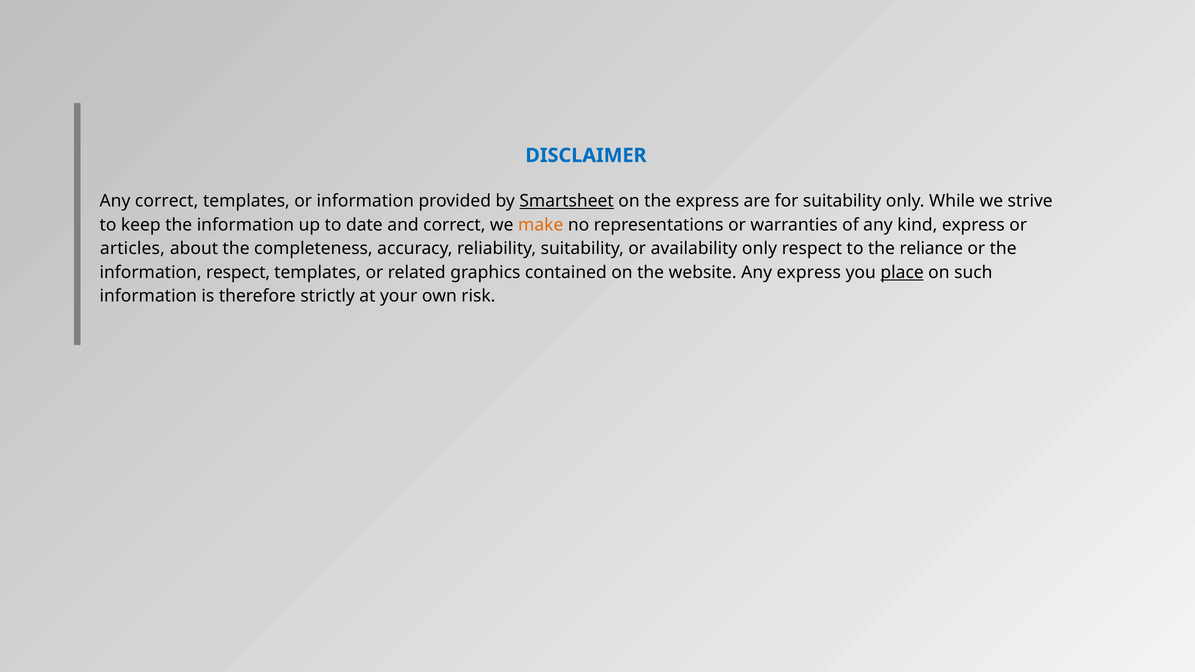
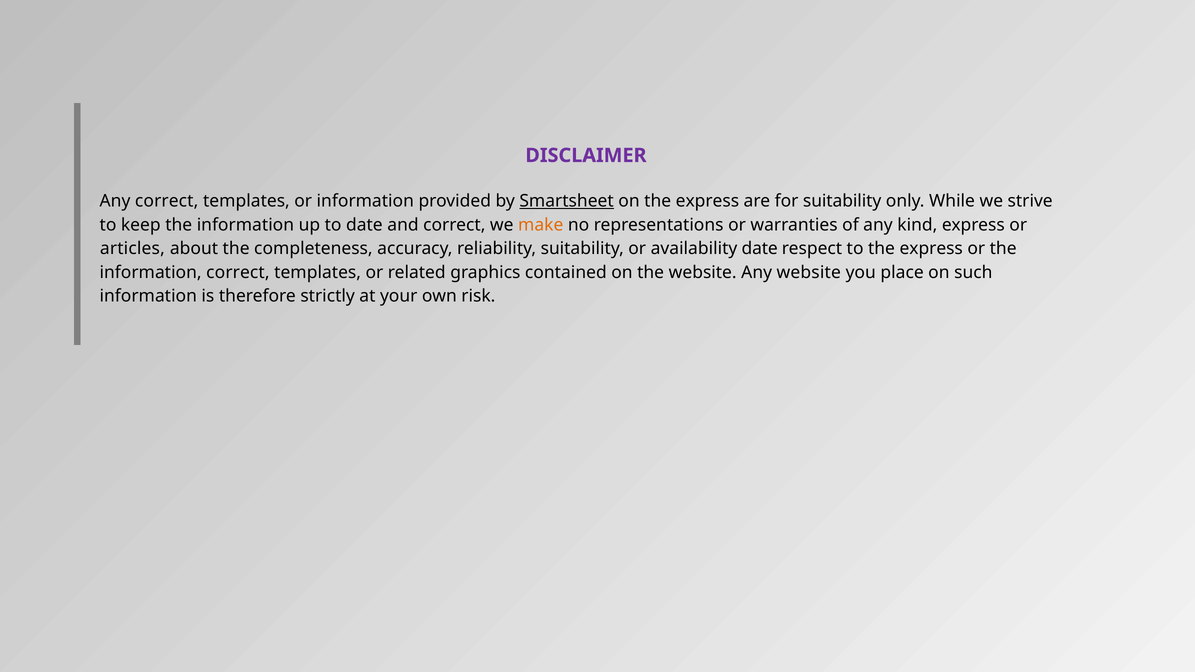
DISCLAIMER colour: blue -> purple
availability only: only -> date
to the reliance: reliance -> express
information respect: respect -> correct
Any express: express -> website
place underline: present -> none
